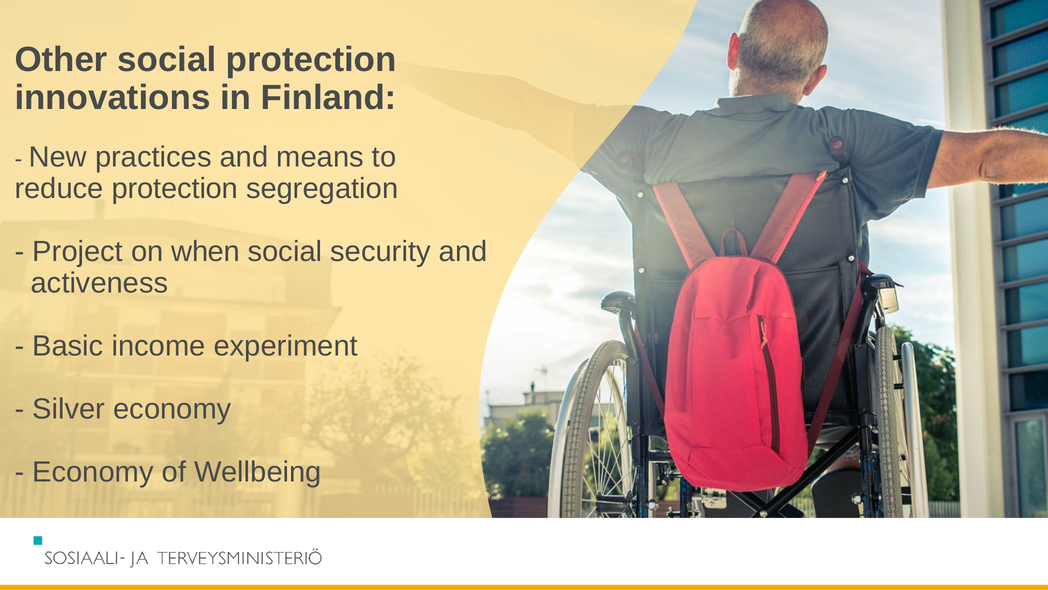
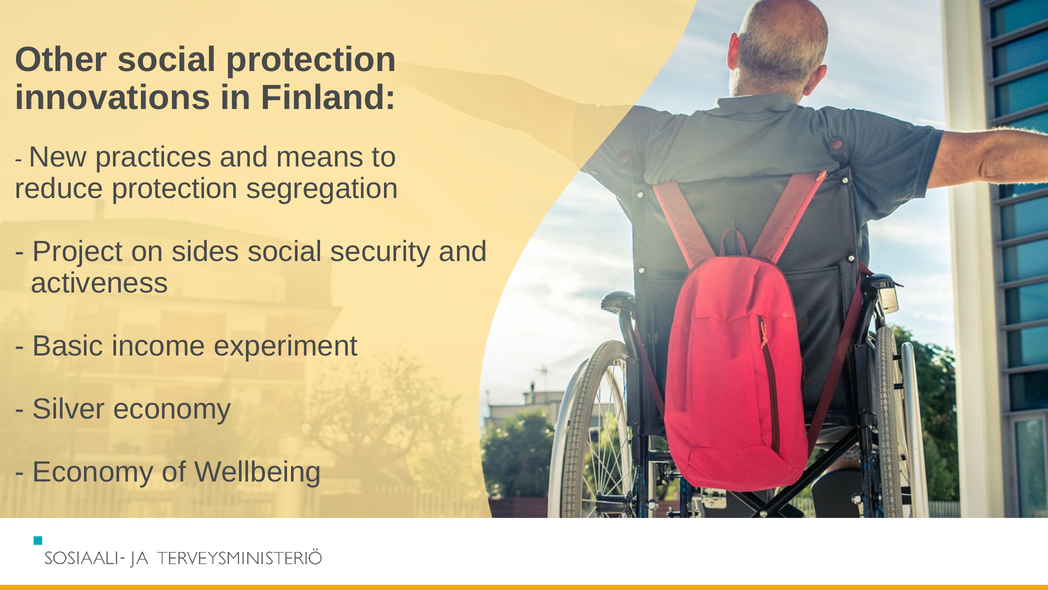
when: when -> sides
